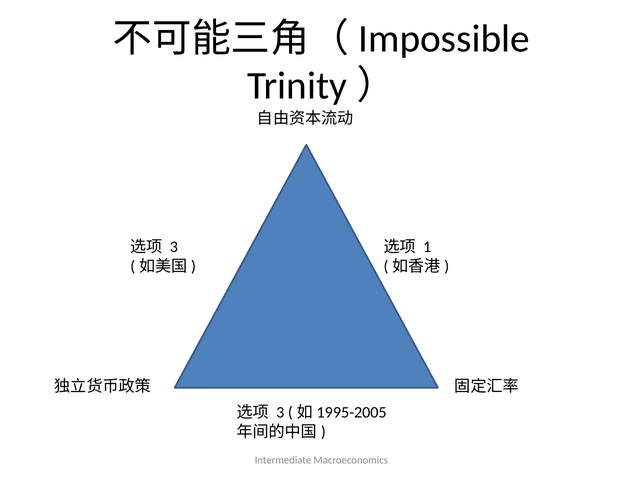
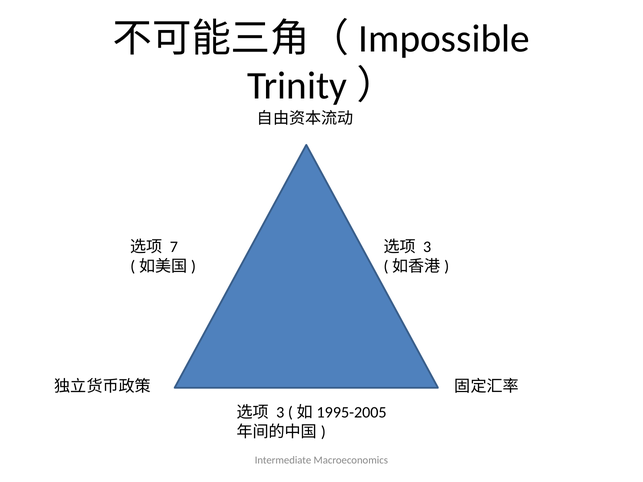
3 at (174, 247): 3 -> 7
1 at (427, 247): 1 -> 3
